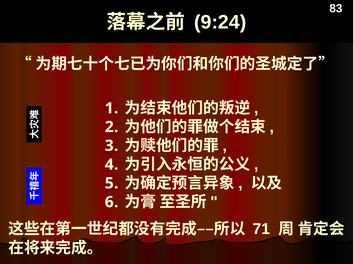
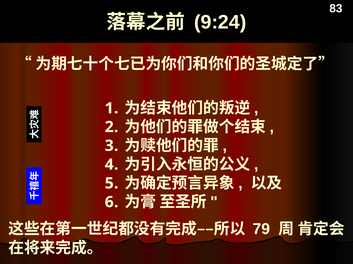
71: 71 -> 79
